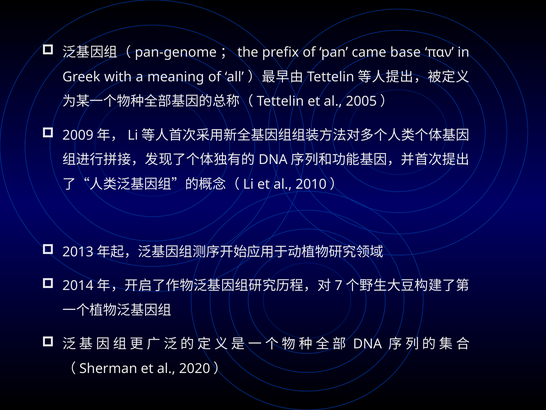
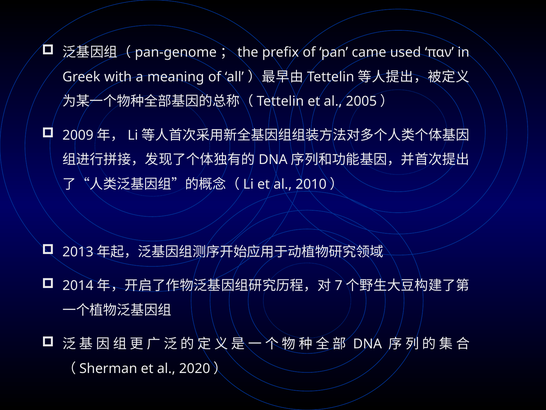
base: base -> used
